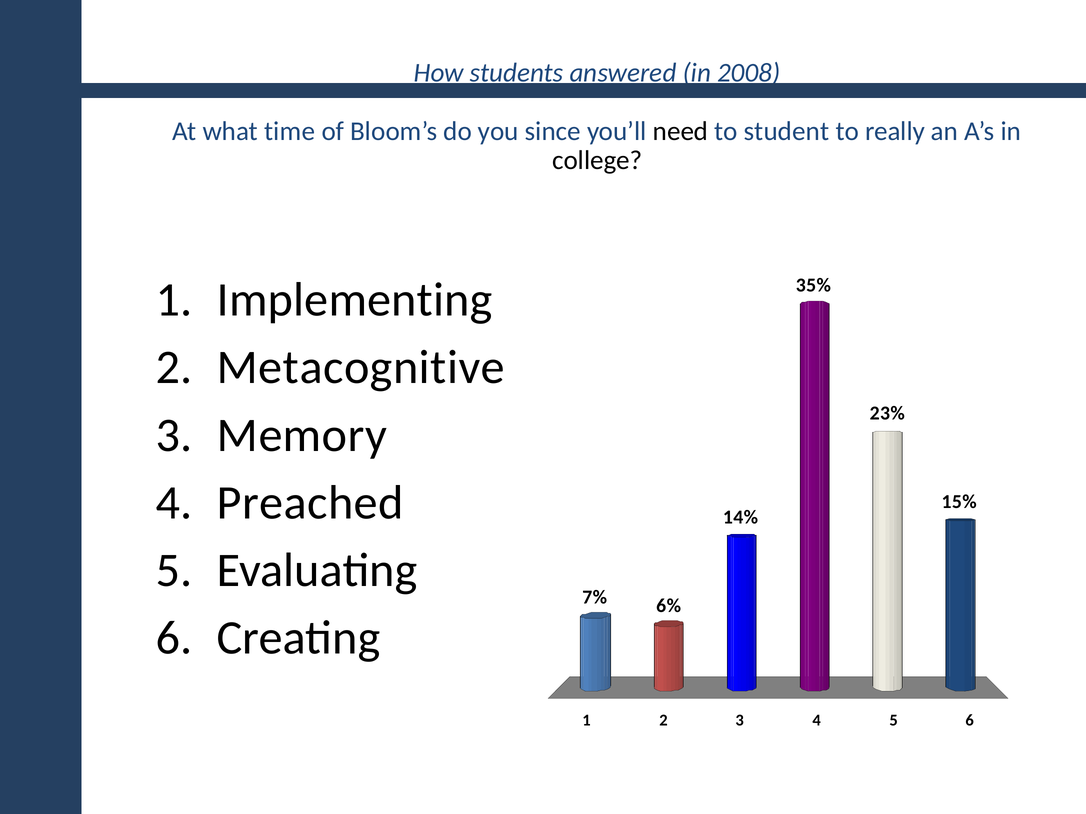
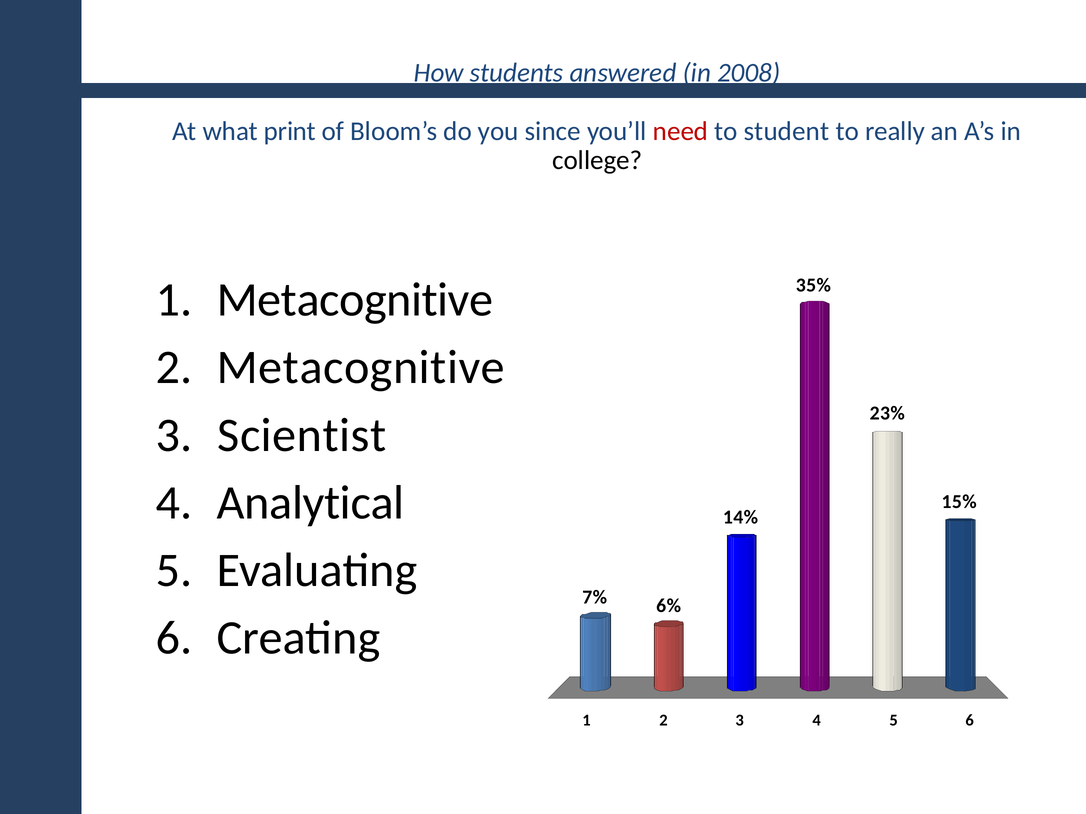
time: time -> print
need colour: black -> red
Implementing at (355, 300): Implementing -> Metacognitive
Memory: Memory -> Scientist
Preached: Preached -> Analytical
